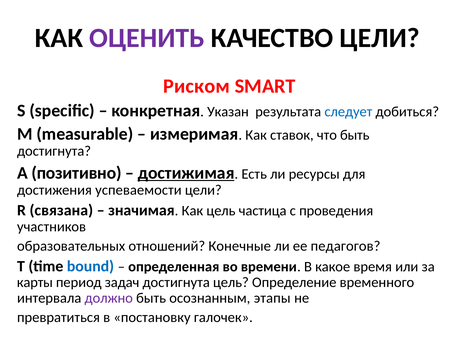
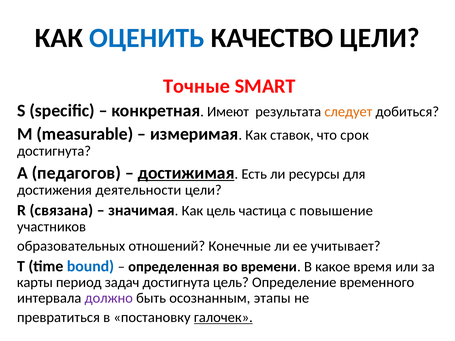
ОЦЕНИТЬ colour: purple -> blue
Риском: Риском -> Точные
Указан: Указан -> Имеют
следует colour: blue -> orange
что быть: быть -> срок
позитивно: позитивно -> педагогов
успеваемости: успеваемости -> деятельности
проведения: проведения -> повышение
педагогов: педагогов -> учитывает
галочек underline: none -> present
